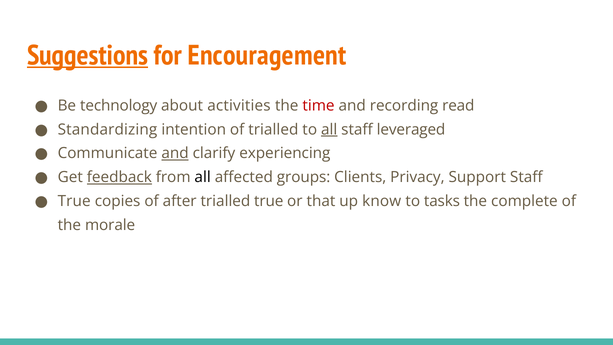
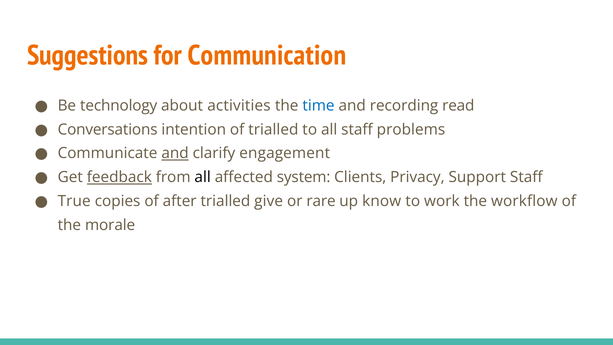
Suggestions underline: present -> none
Encouragement: Encouragement -> Communication
time colour: red -> blue
Standardizing: Standardizing -> Conversations
all at (329, 129) underline: present -> none
leveraged: leveraged -> problems
experiencing: experiencing -> engagement
groups: groups -> system
trialled true: true -> give
that: that -> rare
tasks: tasks -> work
complete: complete -> workflow
